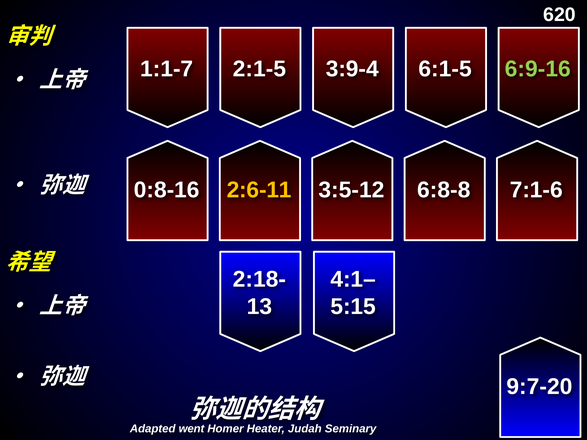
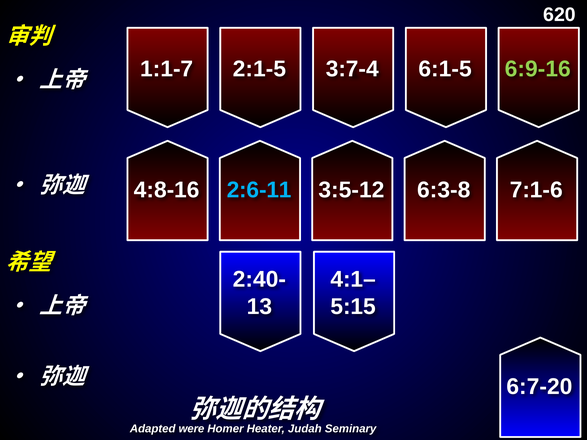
3:9-4: 3:9-4 -> 3:7-4
0:8-16: 0:8-16 -> 4:8-16
2:6-11 colour: yellow -> light blue
6:8-8: 6:8-8 -> 6:3-8
2:18-: 2:18- -> 2:40-
9:7-20: 9:7-20 -> 6:7-20
went: went -> were
